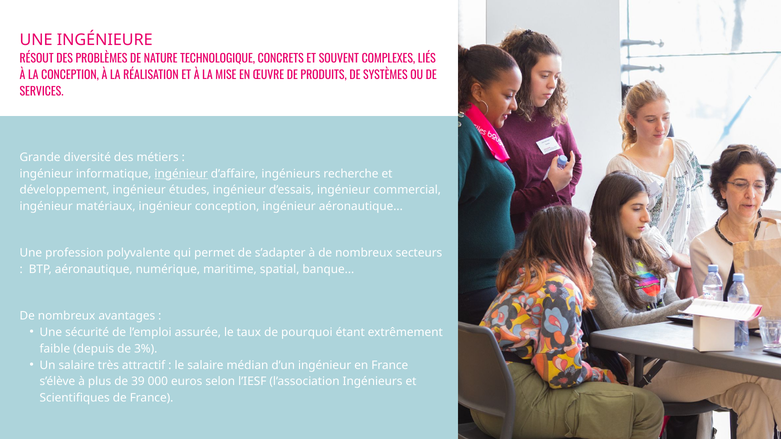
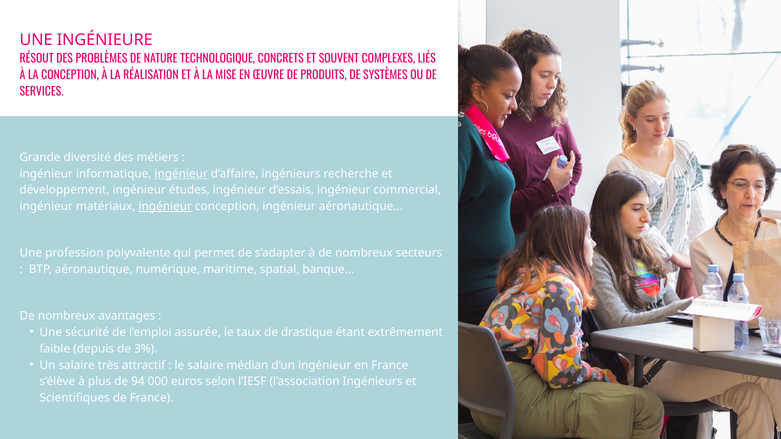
ingénieur at (165, 207) underline: none -> present
pourquoi: pourquoi -> drastique
39: 39 -> 94
